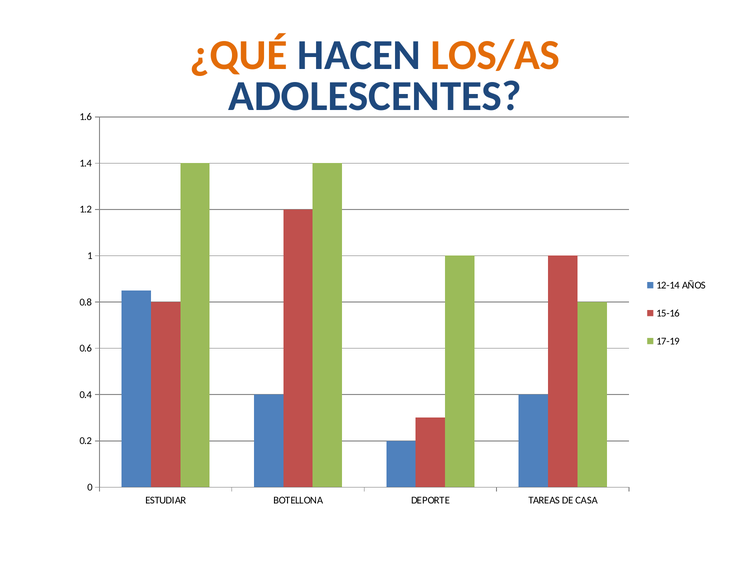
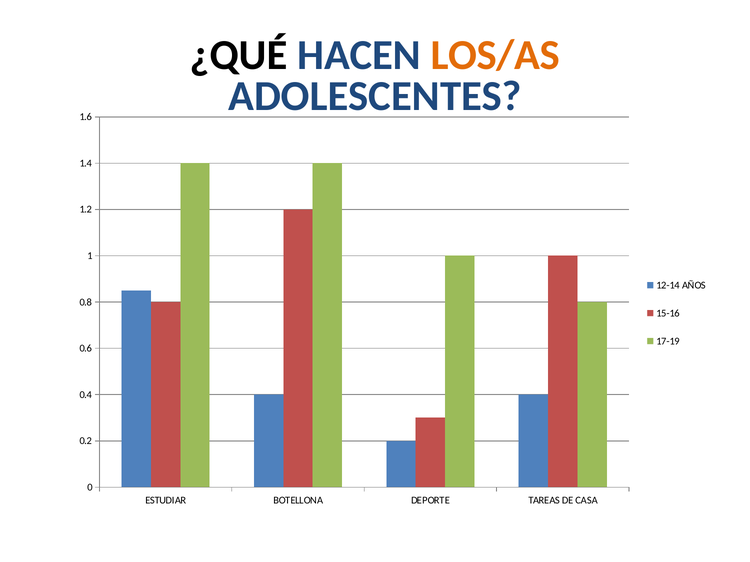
¿QUÉ colour: orange -> black
